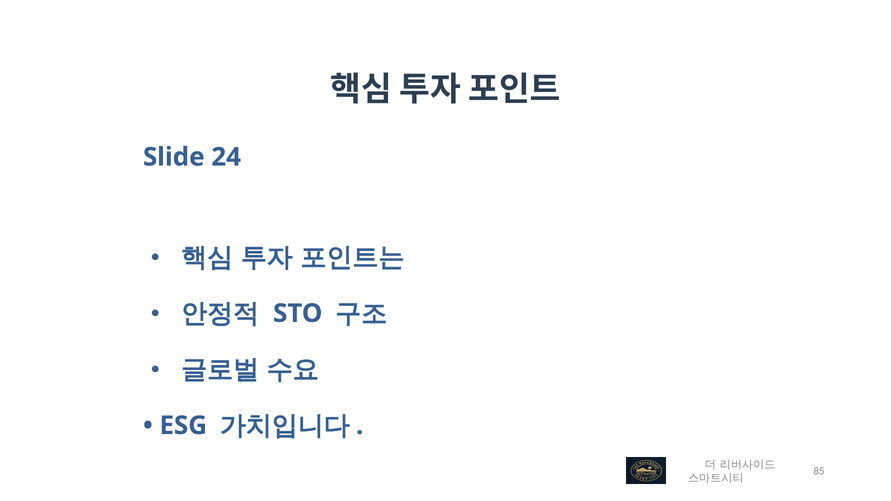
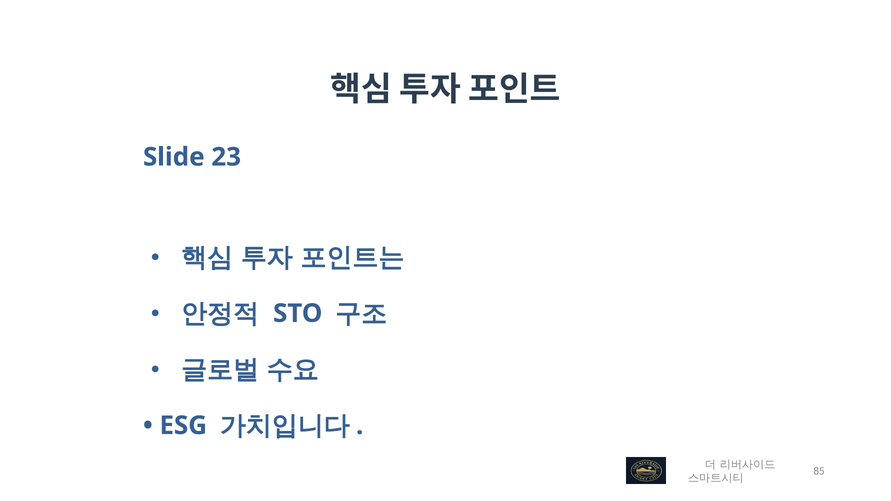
24: 24 -> 23
